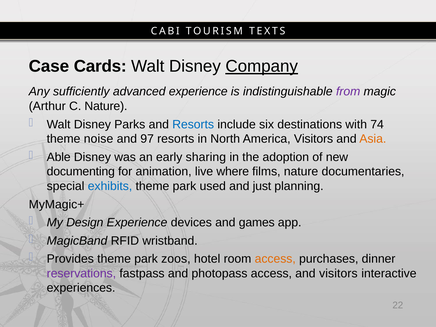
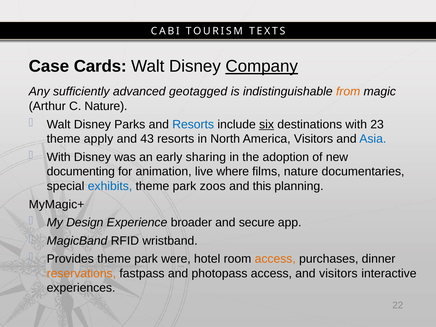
advanced experience: experience -> geotagged
from colour: purple -> orange
six underline: none -> present
74: 74 -> 23
noise: noise -> apply
97: 97 -> 43
Asia colour: orange -> blue
Able at (59, 157): Able -> With
used: used -> zoos
just: just -> this
devices: devices -> broader
games: games -> secure
zoos: zoos -> were
reservations colour: purple -> orange
